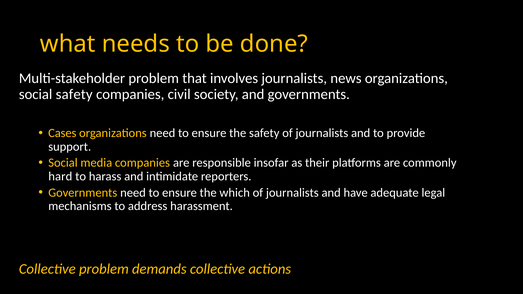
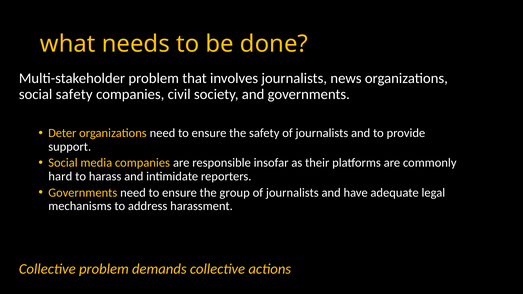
Cases: Cases -> Deter
which: which -> group
